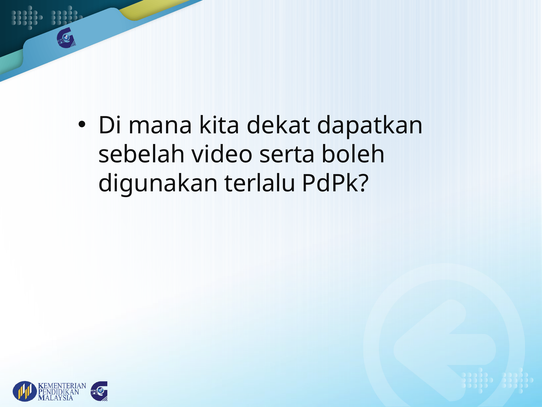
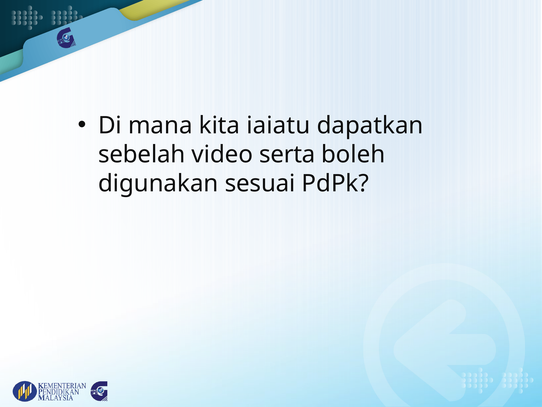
dekat: dekat -> iaiatu
terlalu: terlalu -> sesuai
